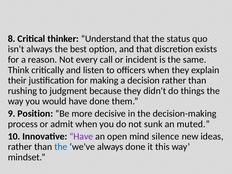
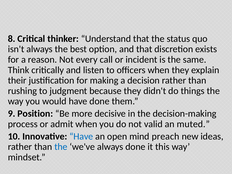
sunk: sunk -> valid
Have at (81, 136) colour: purple -> blue
silence: silence -> preach
